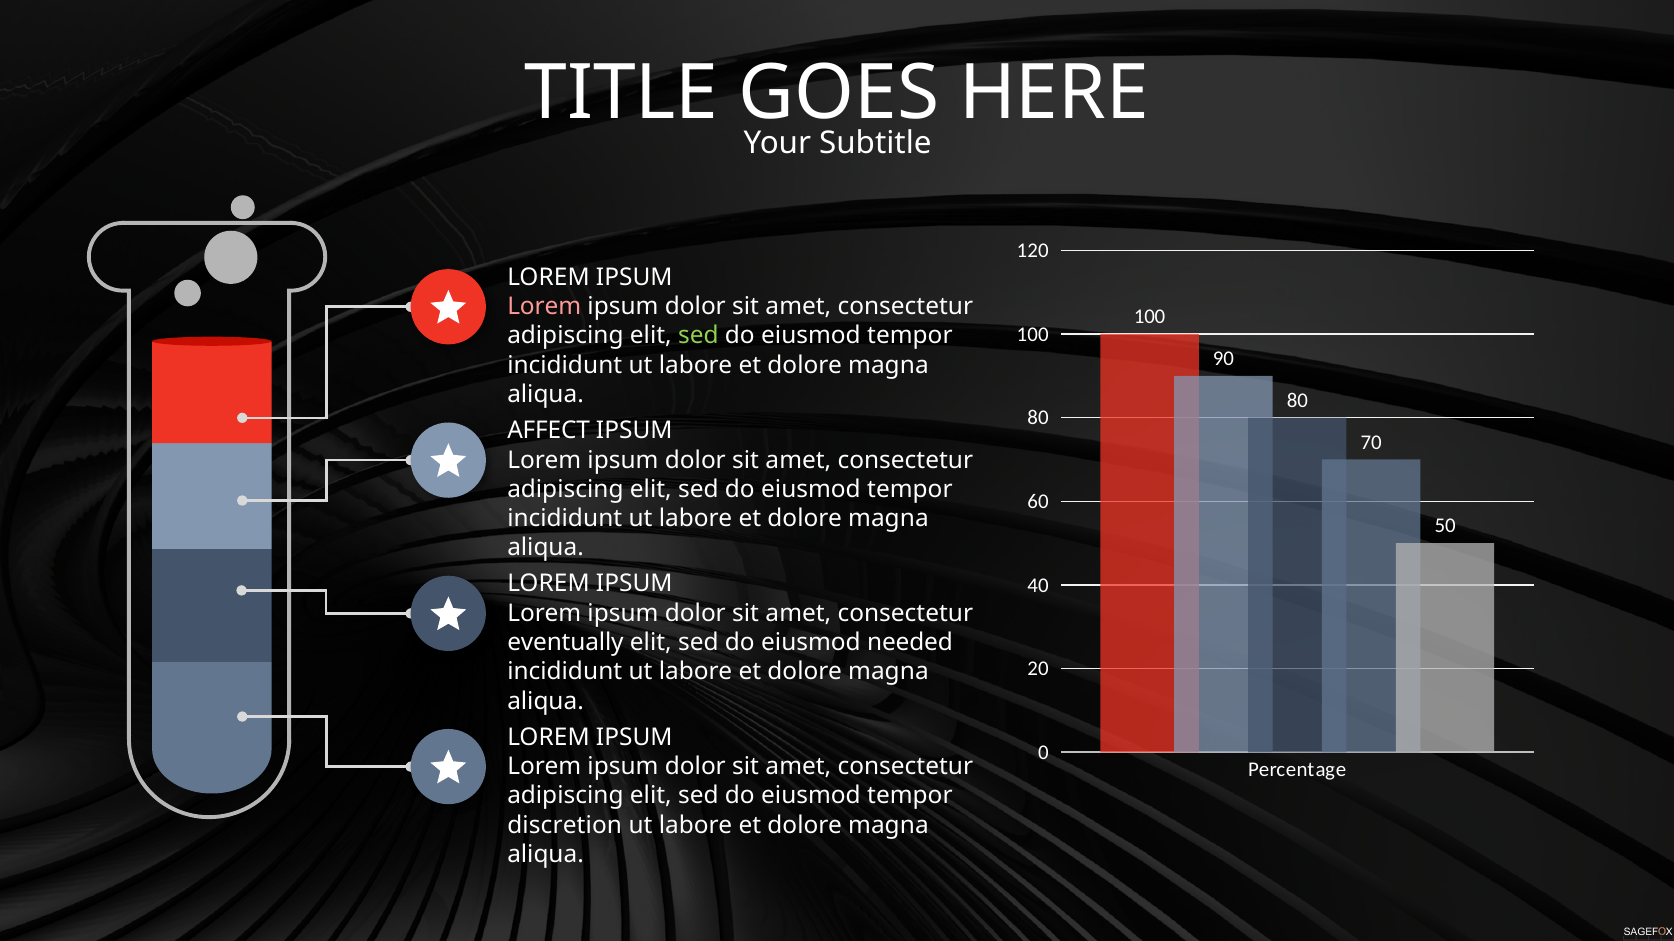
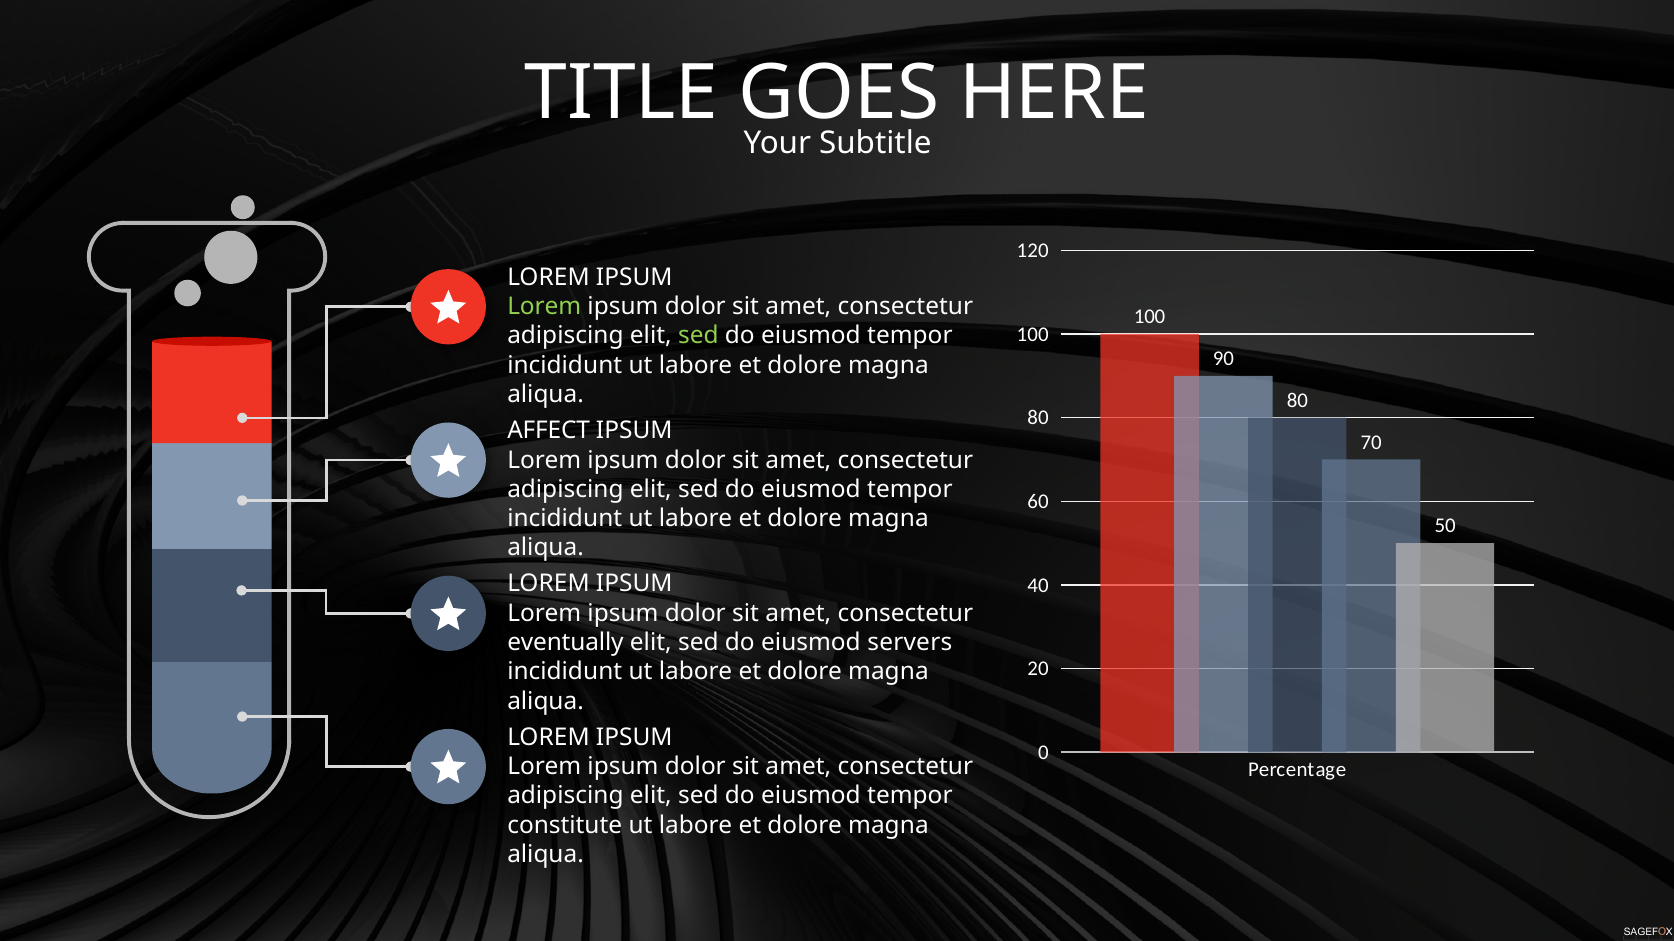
Lorem at (544, 307) colour: pink -> light green
needed: needed -> servers
discretion: discretion -> constitute
